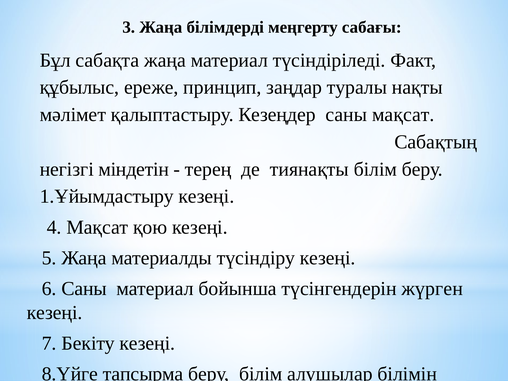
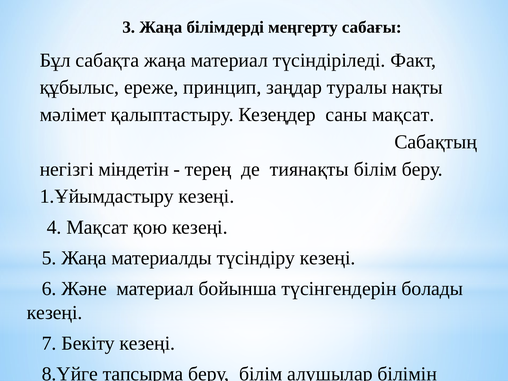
6 Саны: Саны -> Және
жүрген: жүрген -> болады
